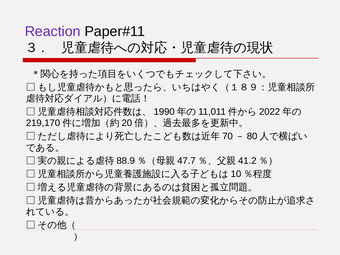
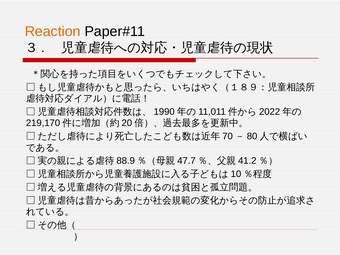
Reaction colour: purple -> orange
